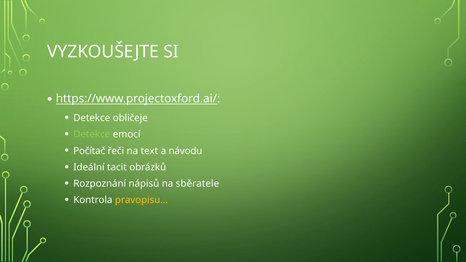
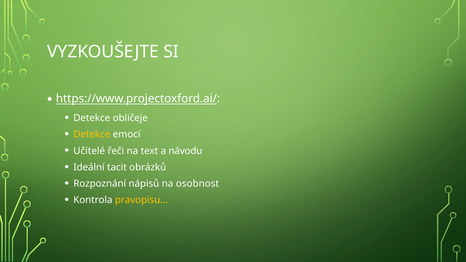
Detekce at (92, 134) colour: light green -> yellow
Počítač: Počítač -> Učitelé
sběratele: sběratele -> osobnost
